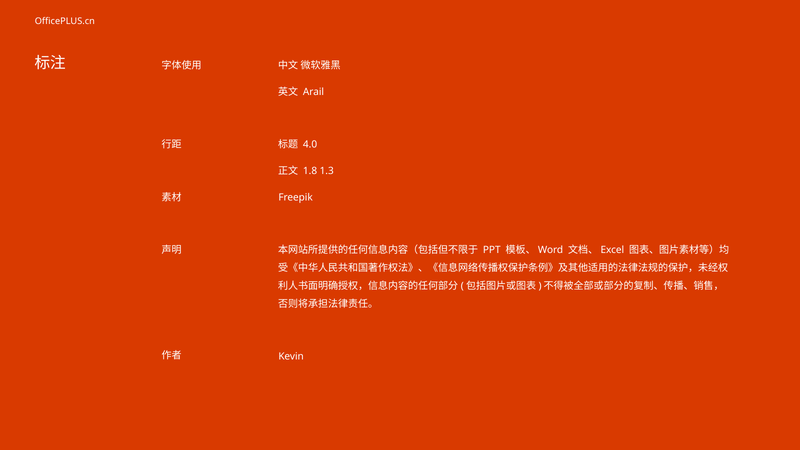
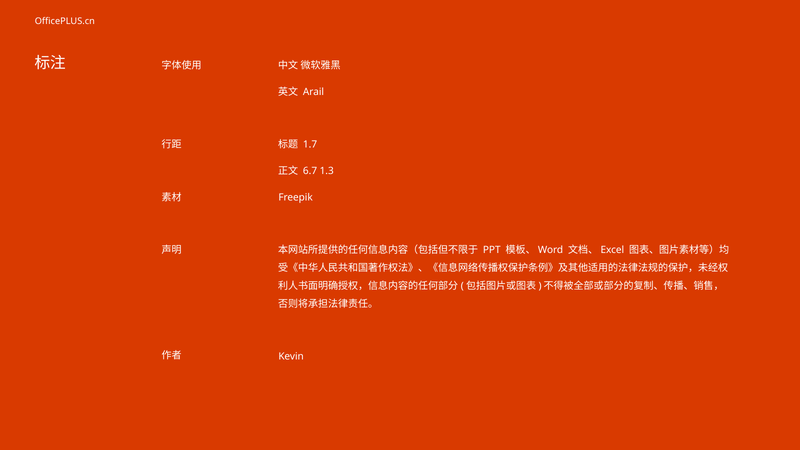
4.0: 4.0 -> 1.7
1.8: 1.8 -> 6.7
